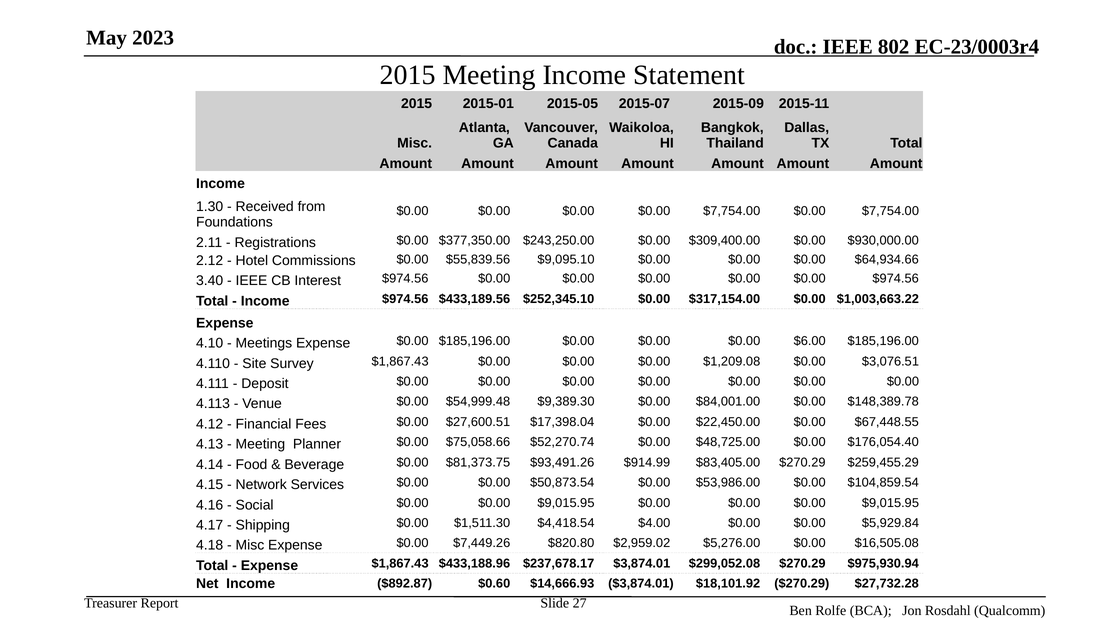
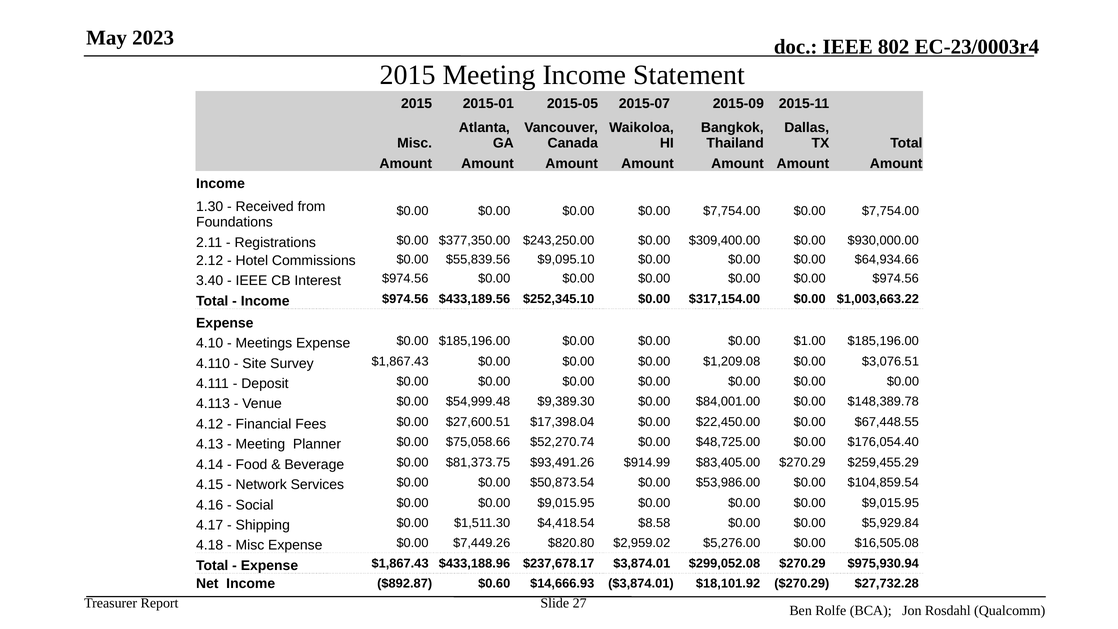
$6.00: $6.00 -> $1.00
$4.00: $4.00 -> $8.58
